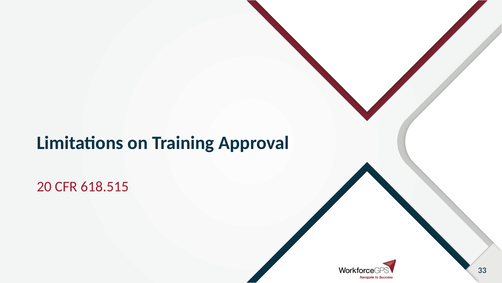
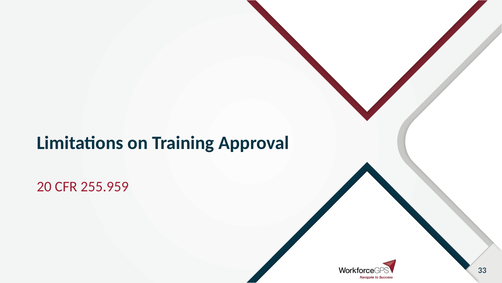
618.515: 618.515 -> 255.959
